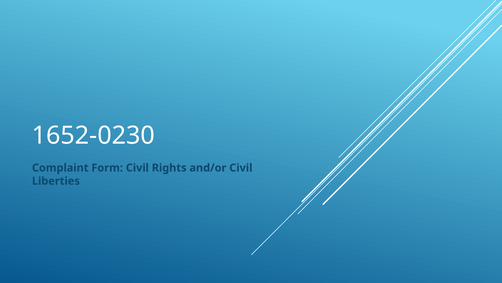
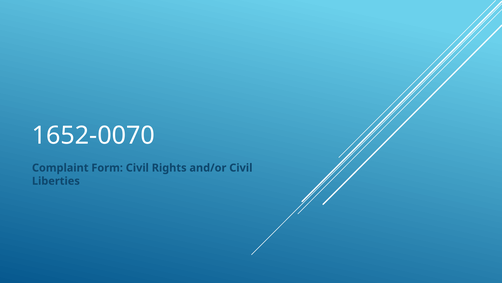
1652-0230: 1652-0230 -> 1652-0070
